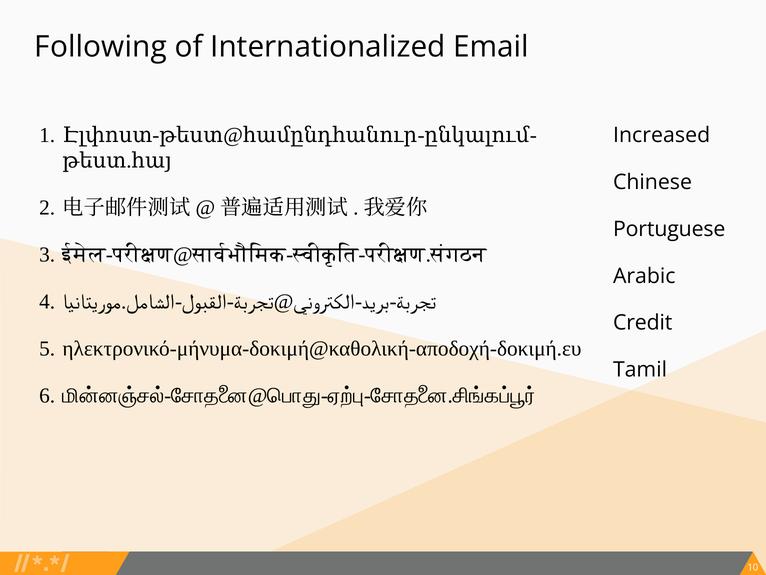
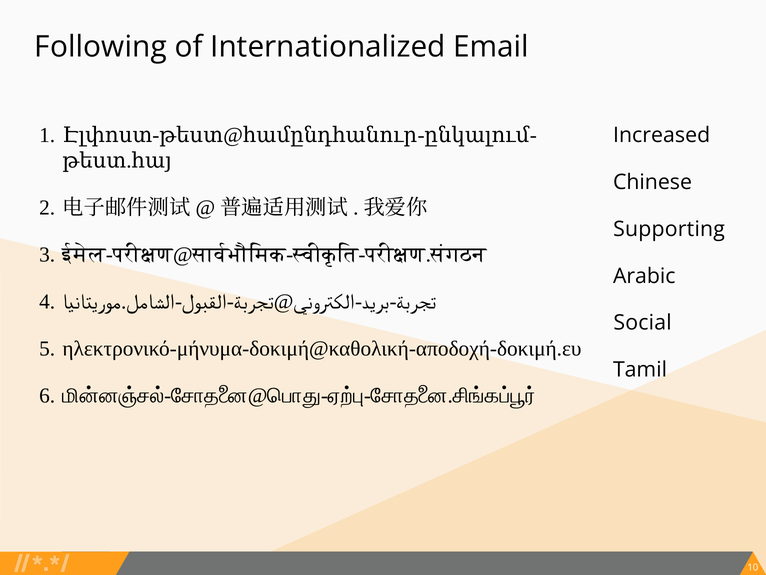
Portuguese: Portuguese -> Supporting
Credit: Credit -> Social
